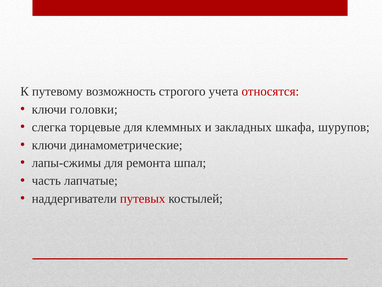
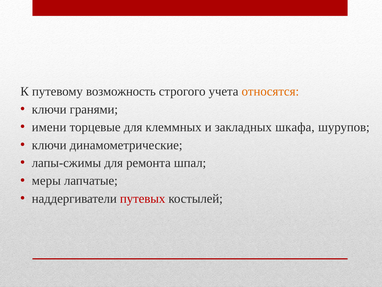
относятся colour: red -> orange
головки: головки -> гранями
слегка: слегка -> имени
часть: часть -> меры
